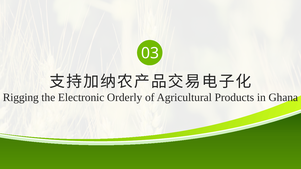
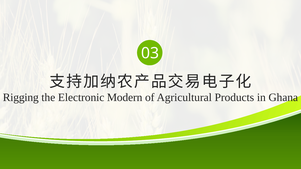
Orderly: Orderly -> Modern
